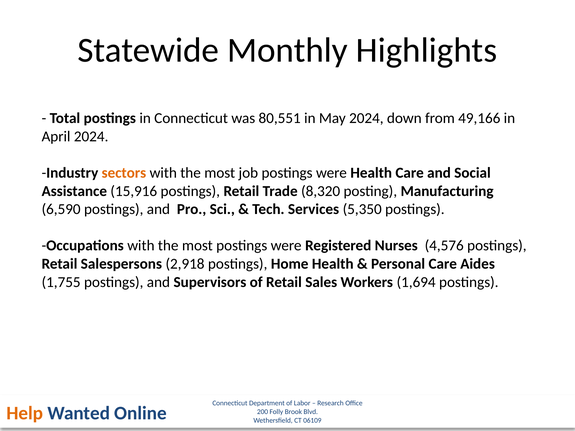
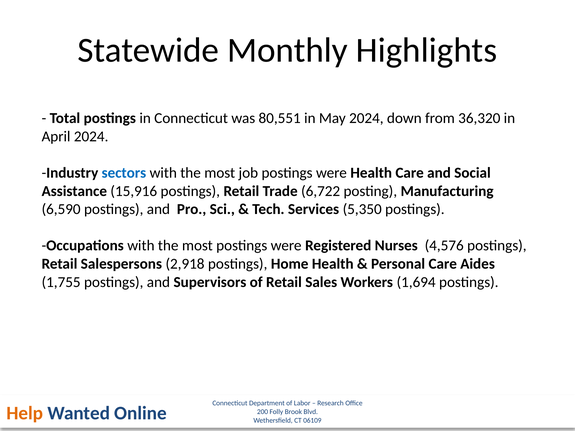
49,166: 49,166 -> 36,320
sectors colour: orange -> blue
8,320: 8,320 -> 6,722
